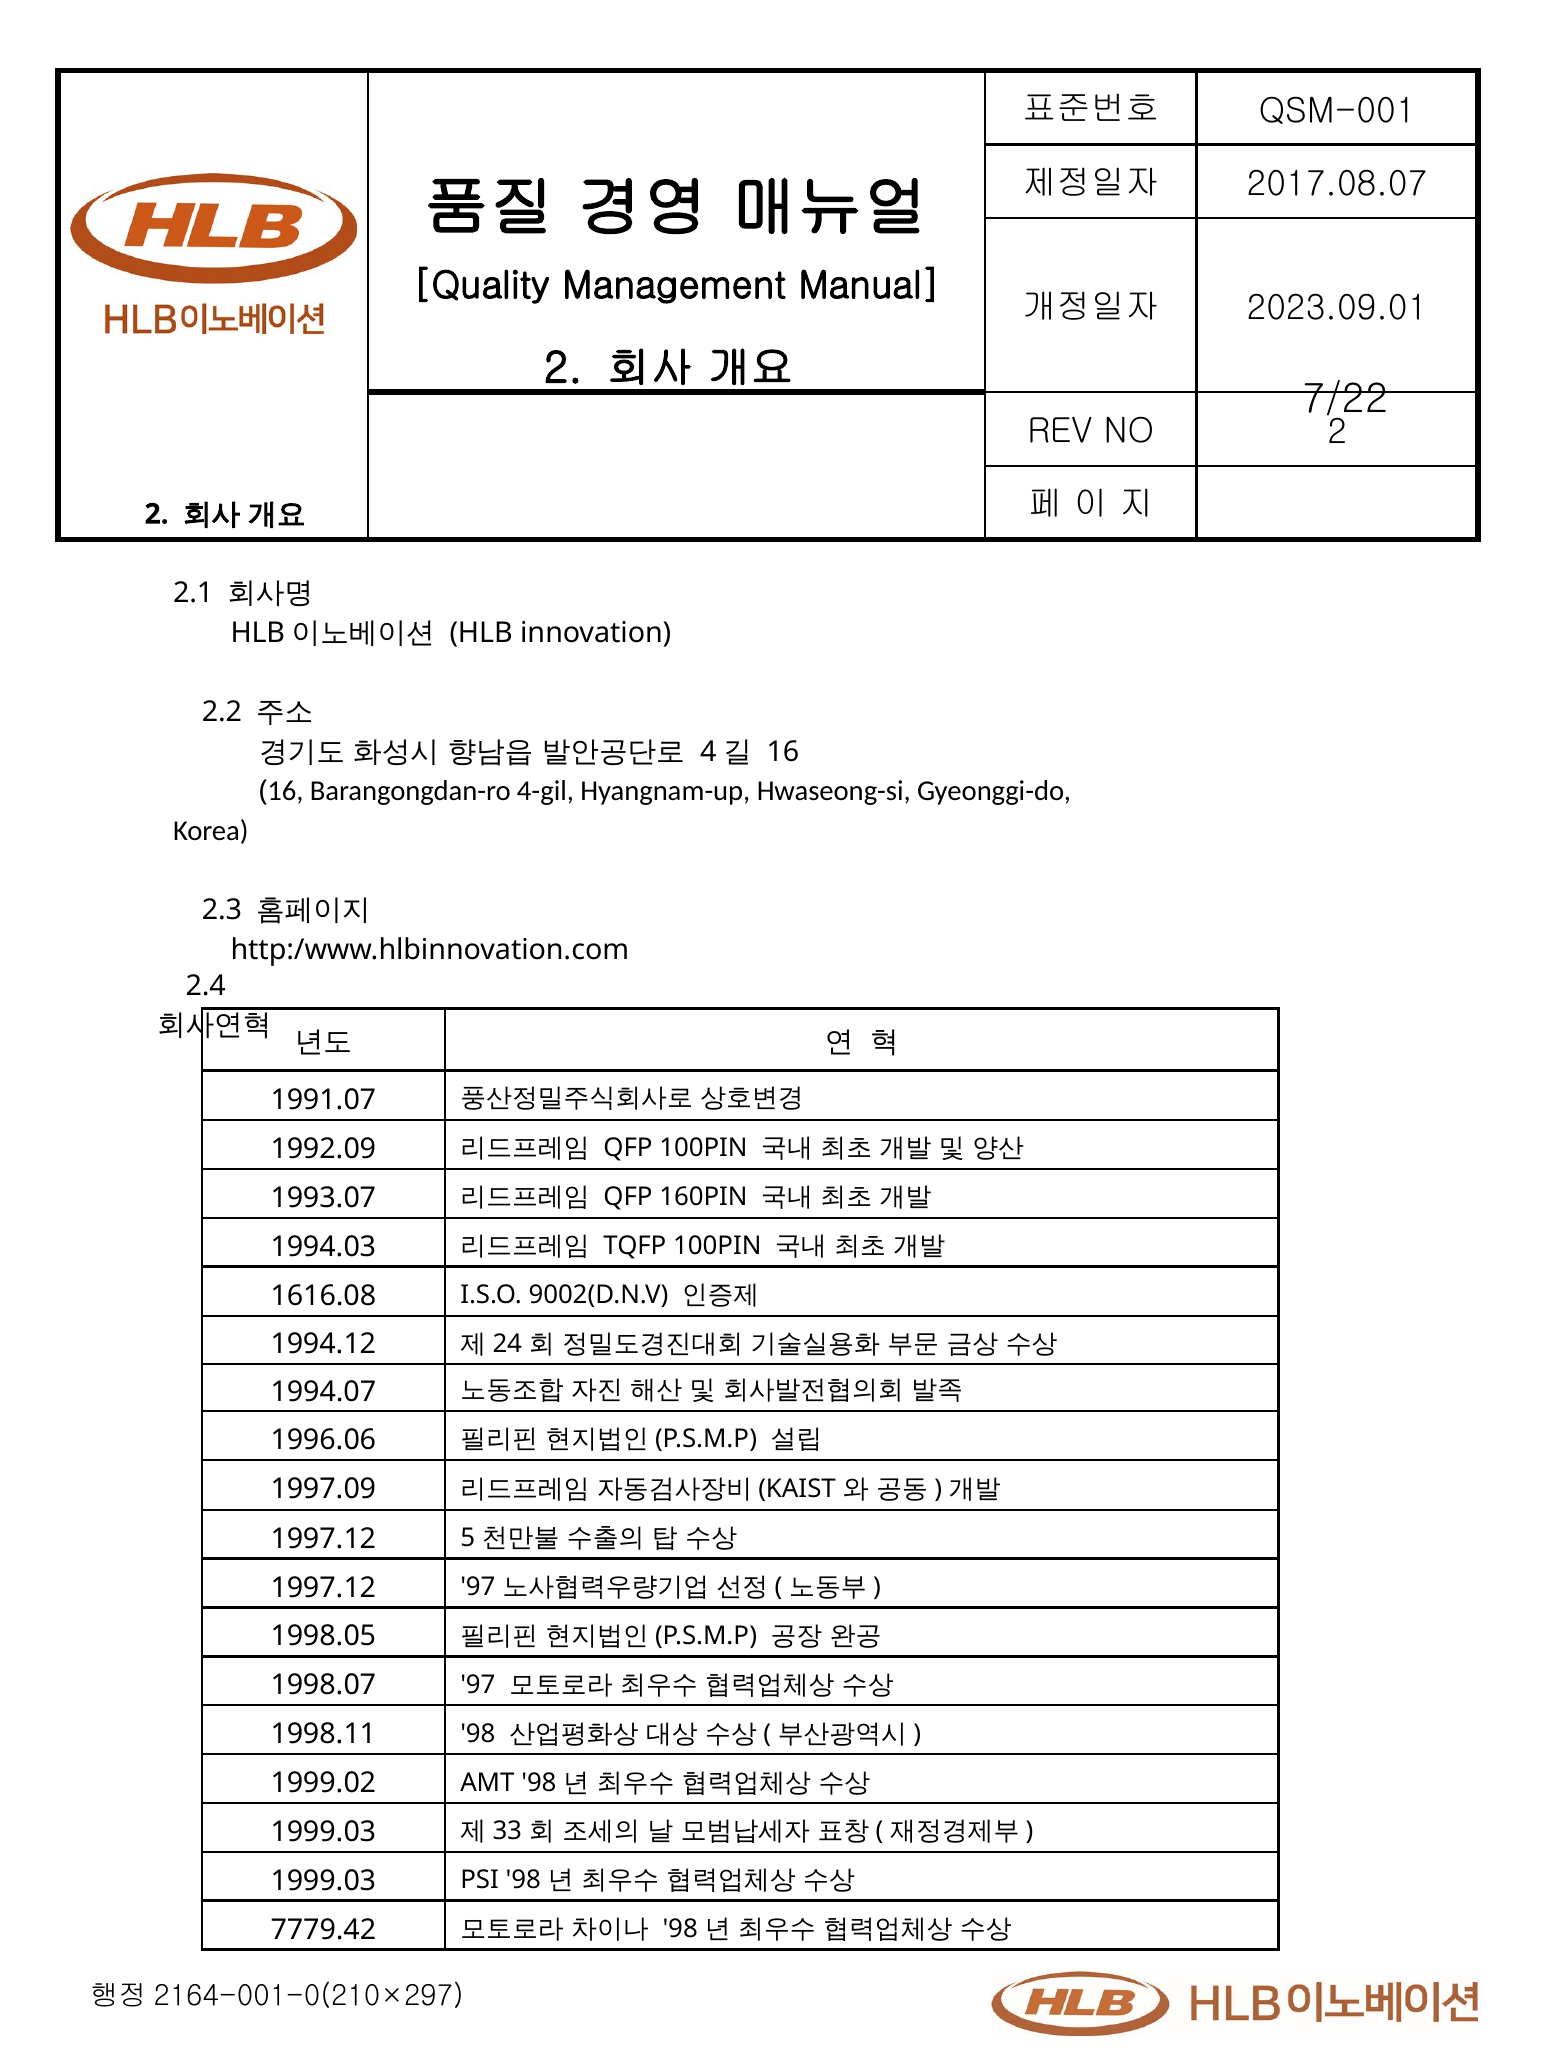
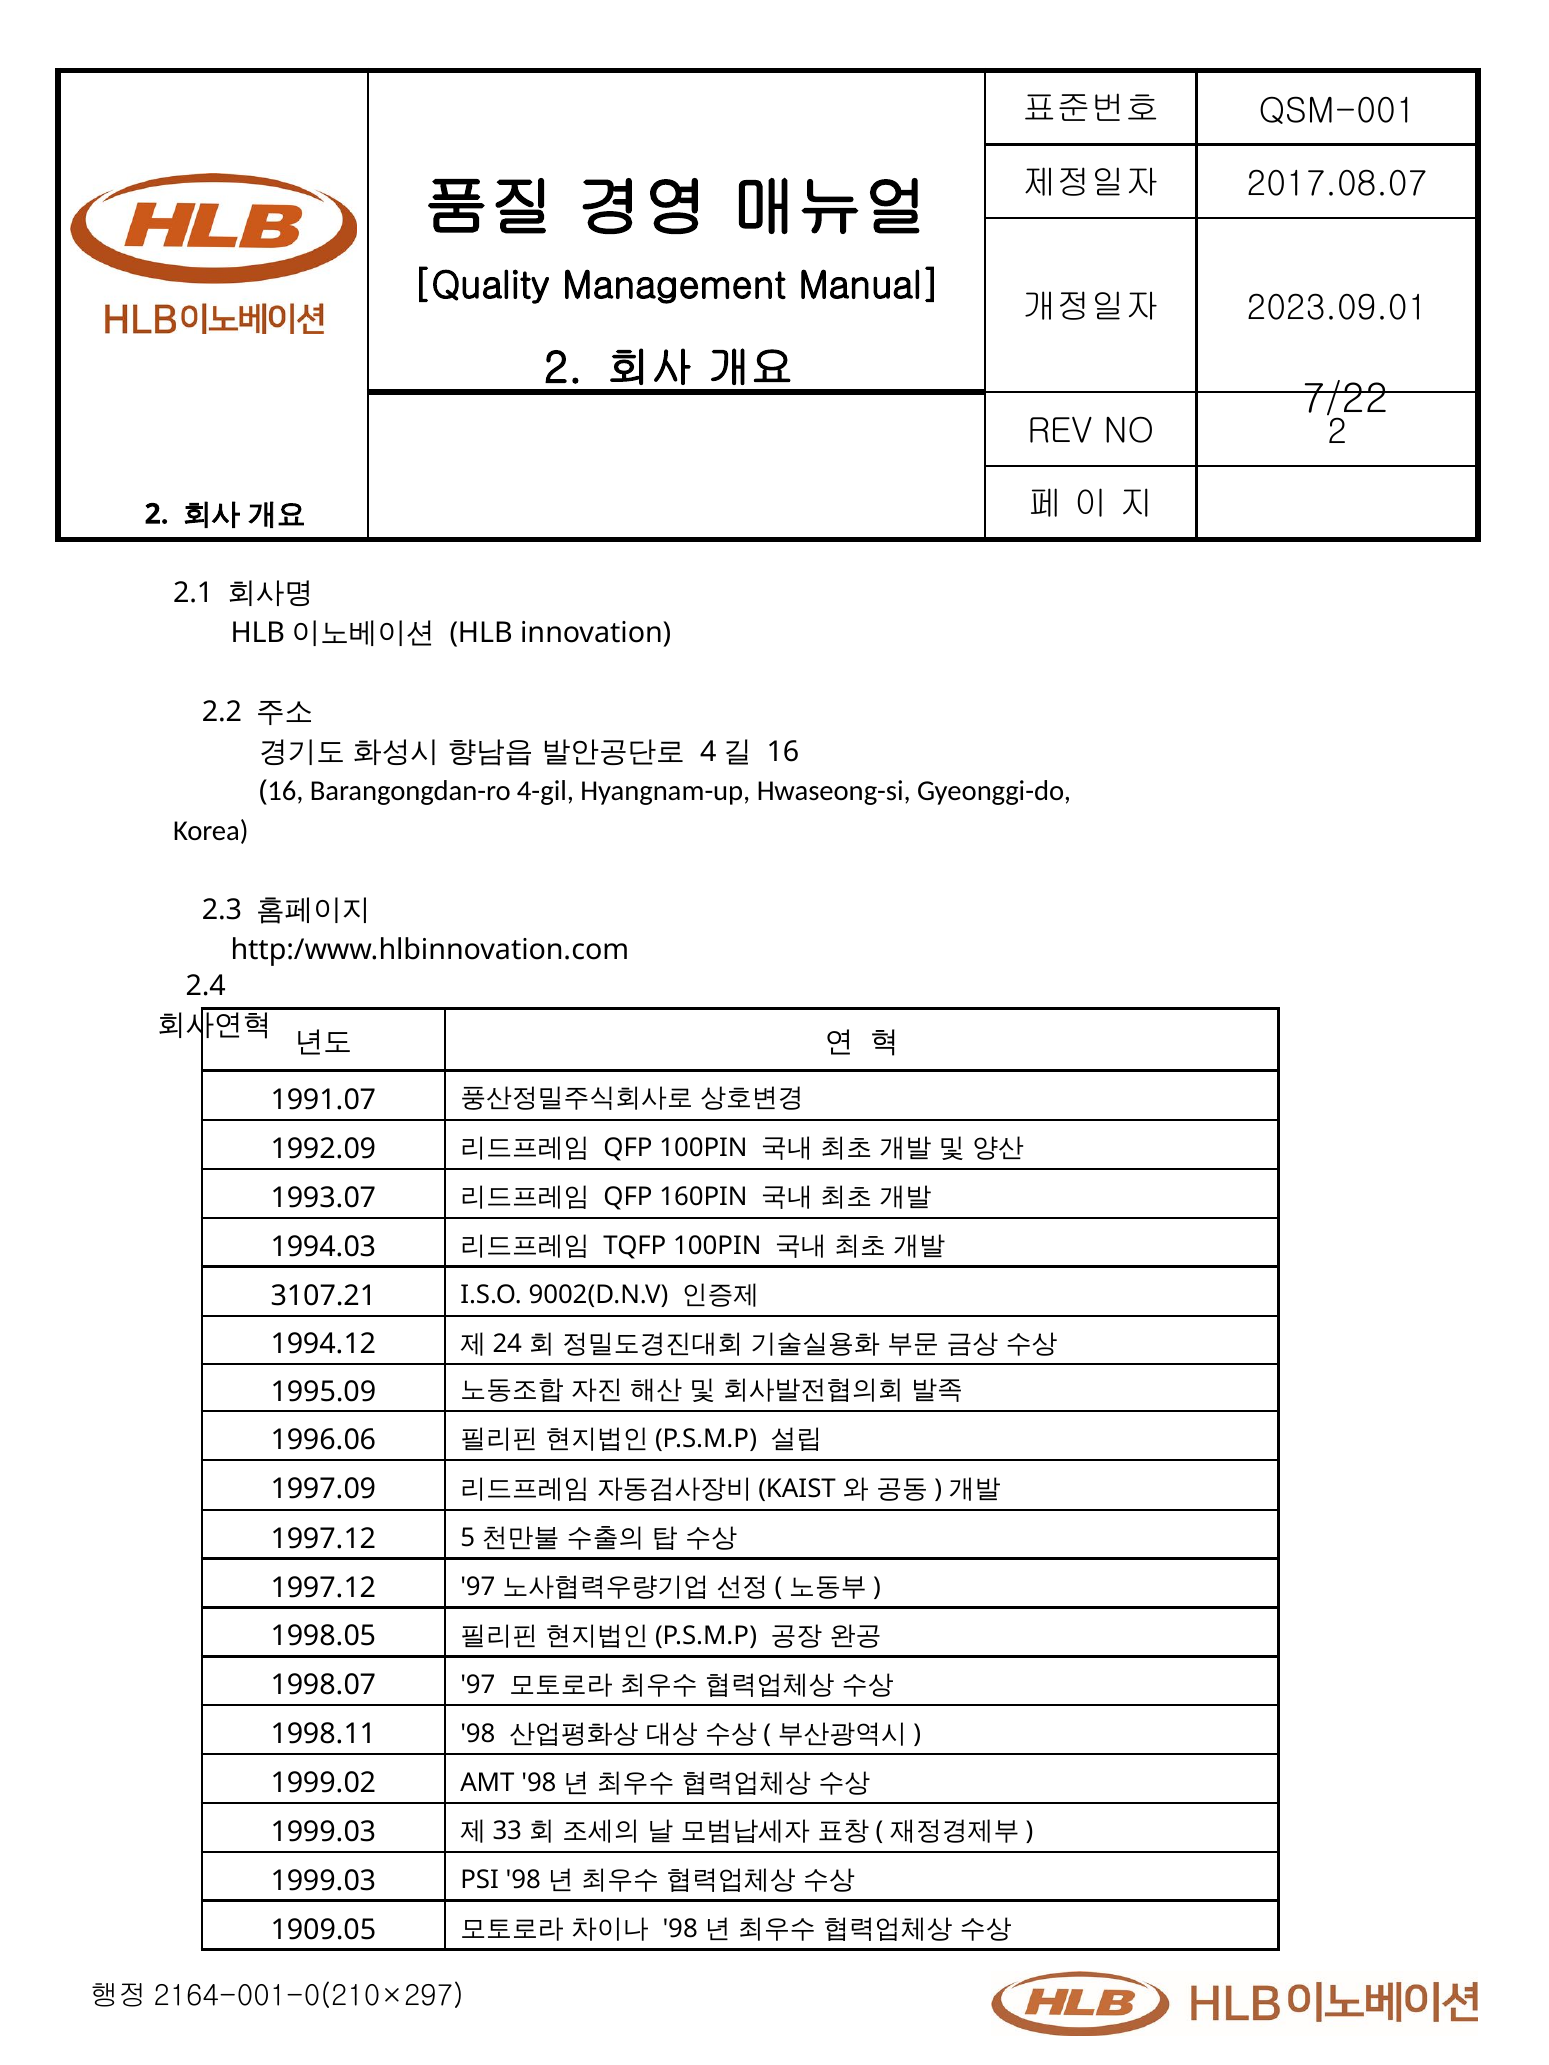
1616.08: 1616.08 -> 3107.21
1994.07: 1994.07 -> 1995.09
7779.42: 7779.42 -> 1909.05
